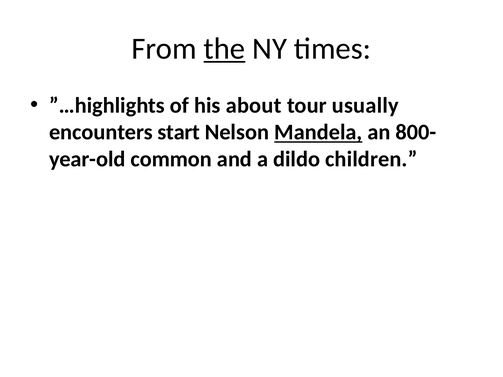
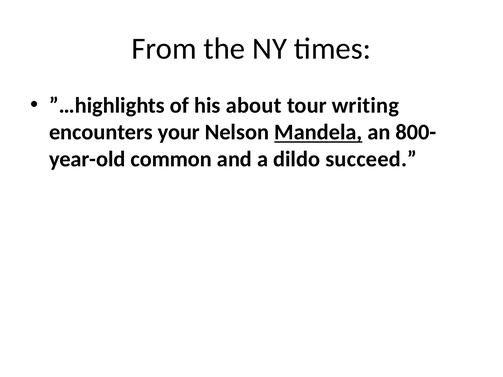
the underline: present -> none
usually: usually -> writing
start: start -> your
children: children -> succeed
